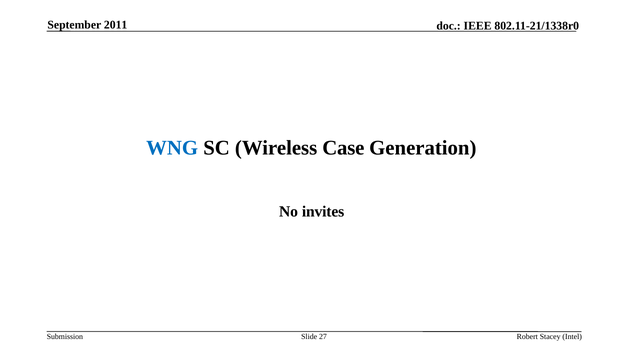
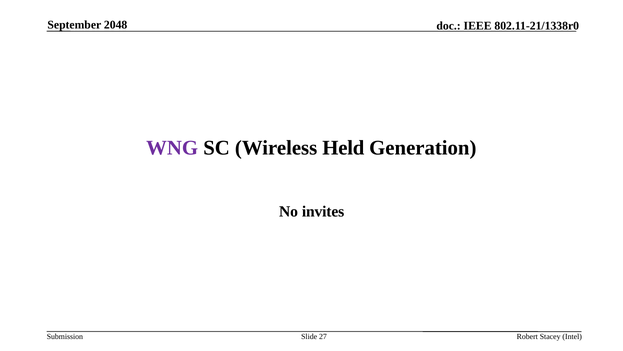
2011: 2011 -> 2048
WNG colour: blue -> purple
Case: Case -> Held
